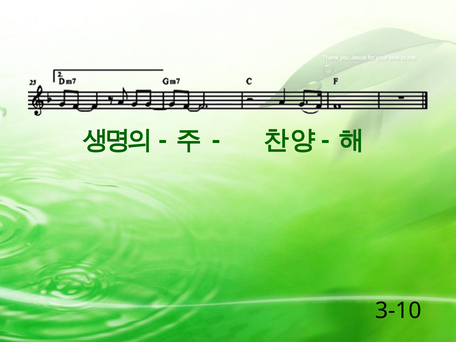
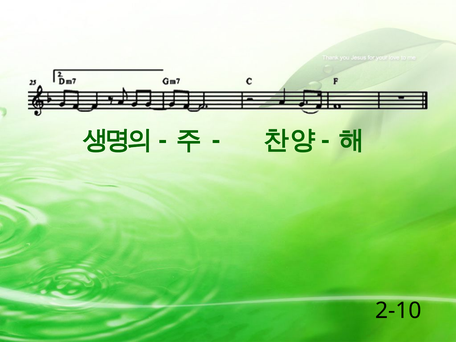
3-10: 3-10 -> 2-10
